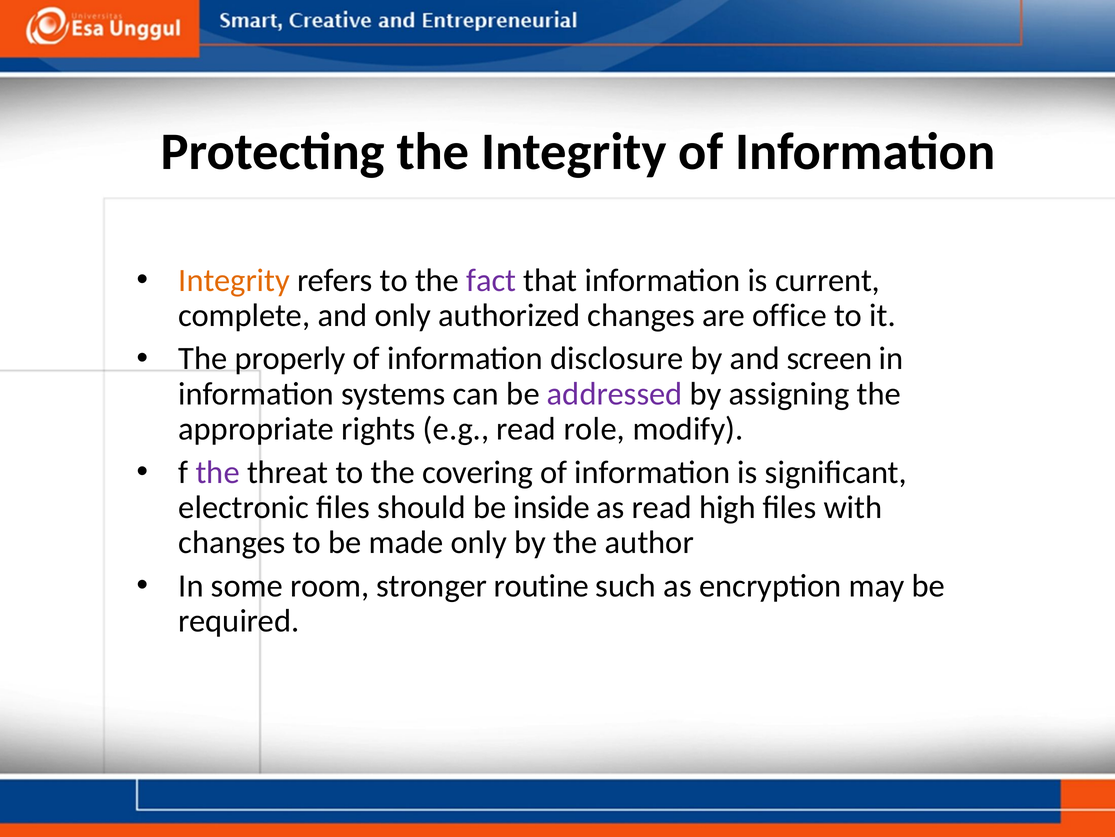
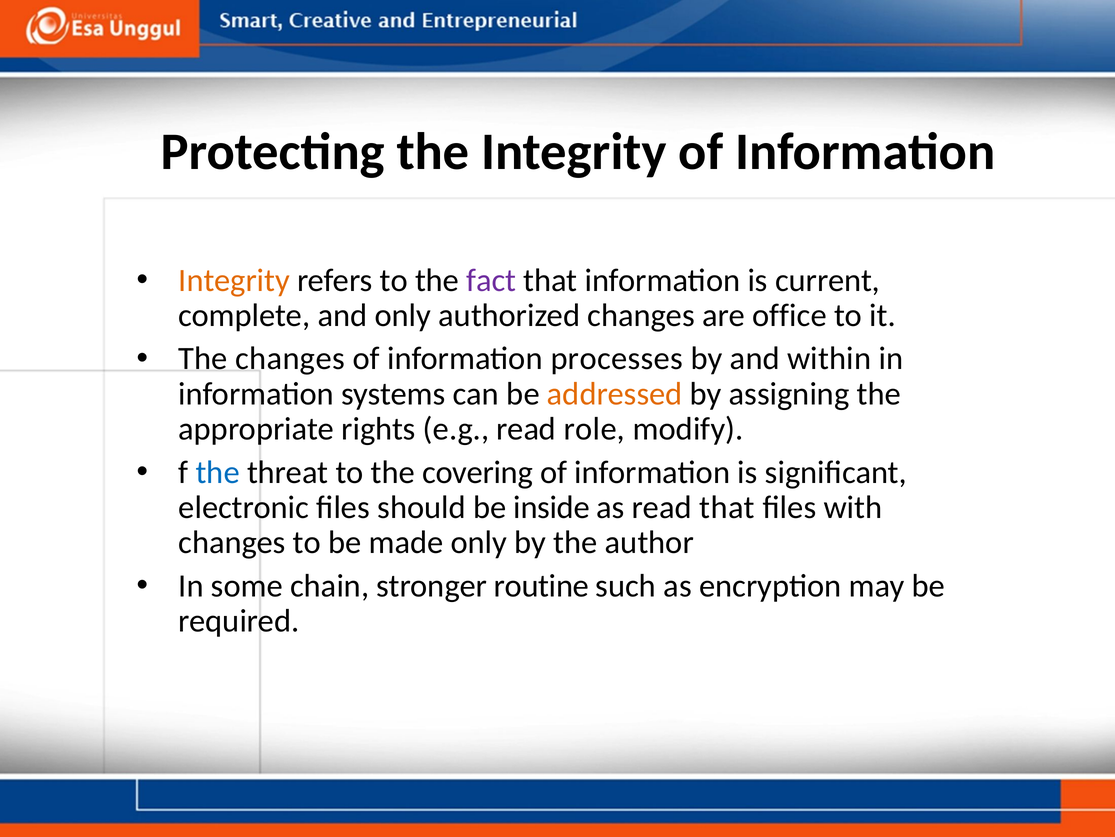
The properly: properly -> changes
disclosure: disclosure -> processes
screen: screen -> within
addressed colour: purple -> orange
the at (218, 472) colour: purple -> blue
read high: high -> that
room: room -> chain
